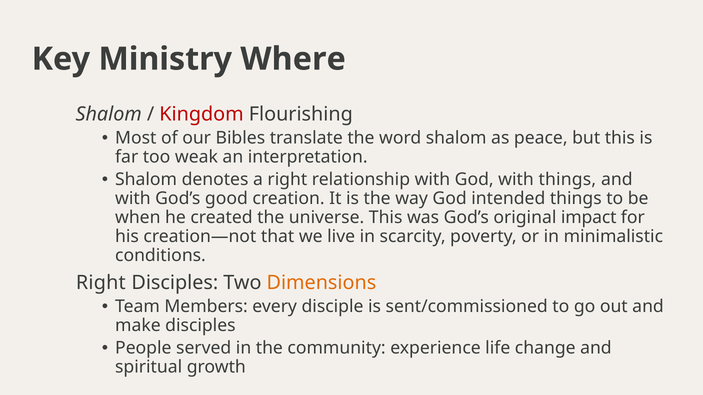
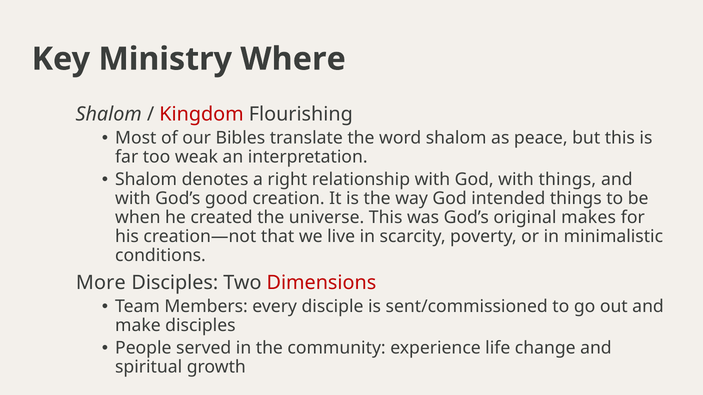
impact: impact -> makes
Right at (101, 283): Right -> More
Dimensions colour: orange -> red
